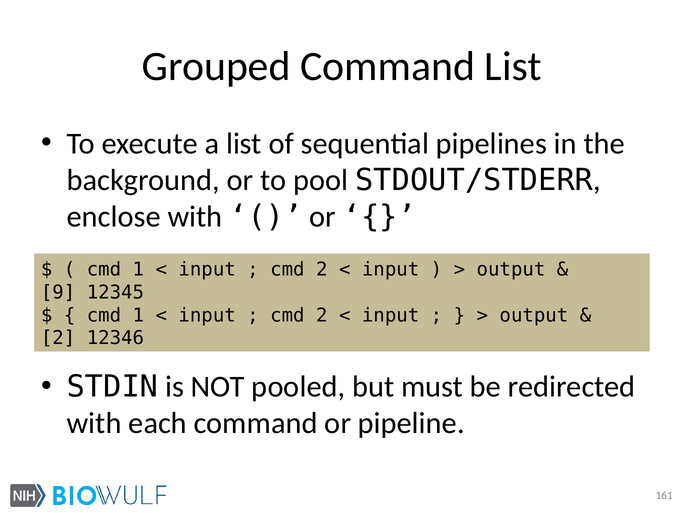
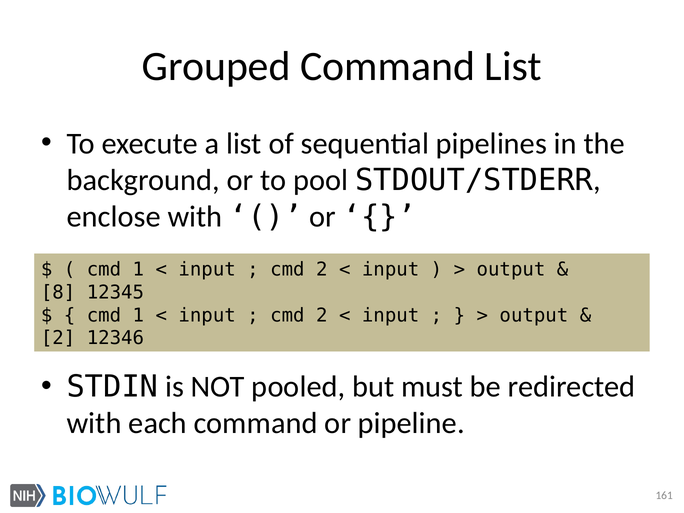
9: 9 -> 8
